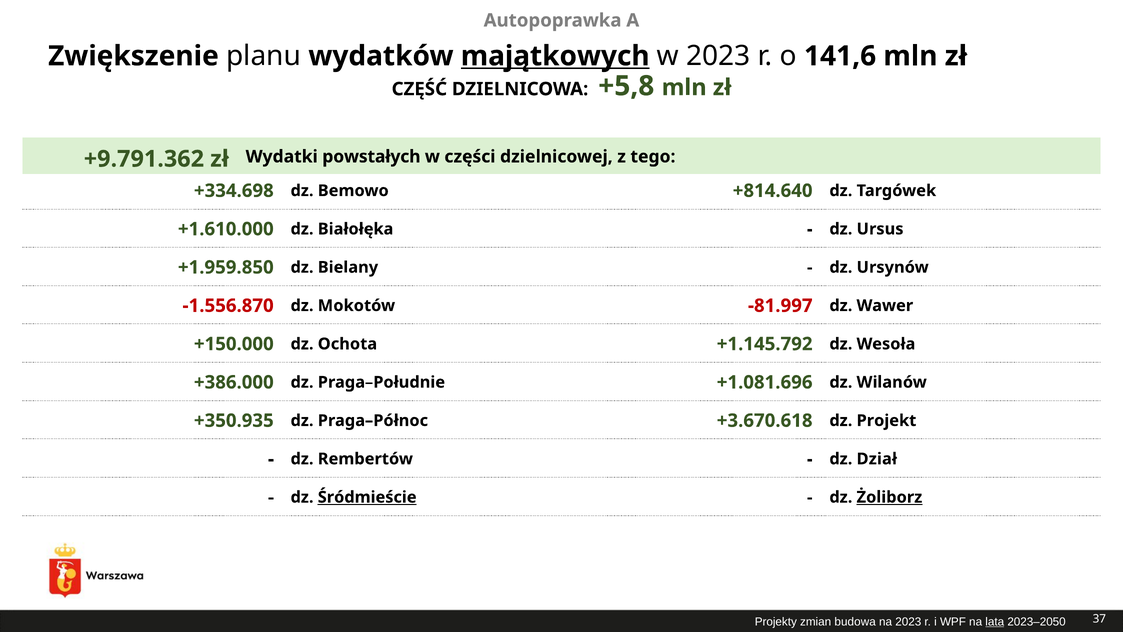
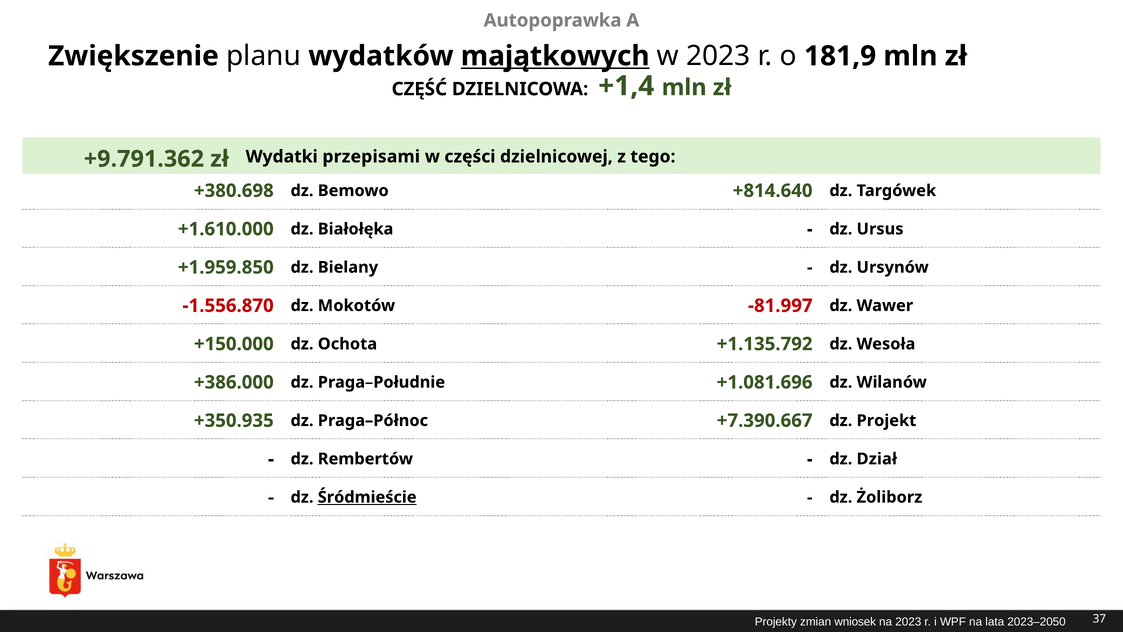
141,6: 141,6 -> 181,9
+5,8: +5,8 -> +1,4
powstałych: powstałych -> przepisami
+334.698: +334.698 -> +380.698
+1.145.792: +1.145.792 -> +1.135.792
+3.670.618: +3.670.618 -> +7.390.667
Żoliborz underline: present -> none
budowa: budowa -> wniosek
lata underline: present -> none
